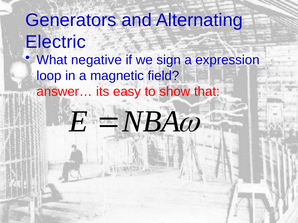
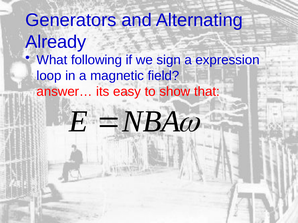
Electric: Electric -> Already
negative: negative -> following
